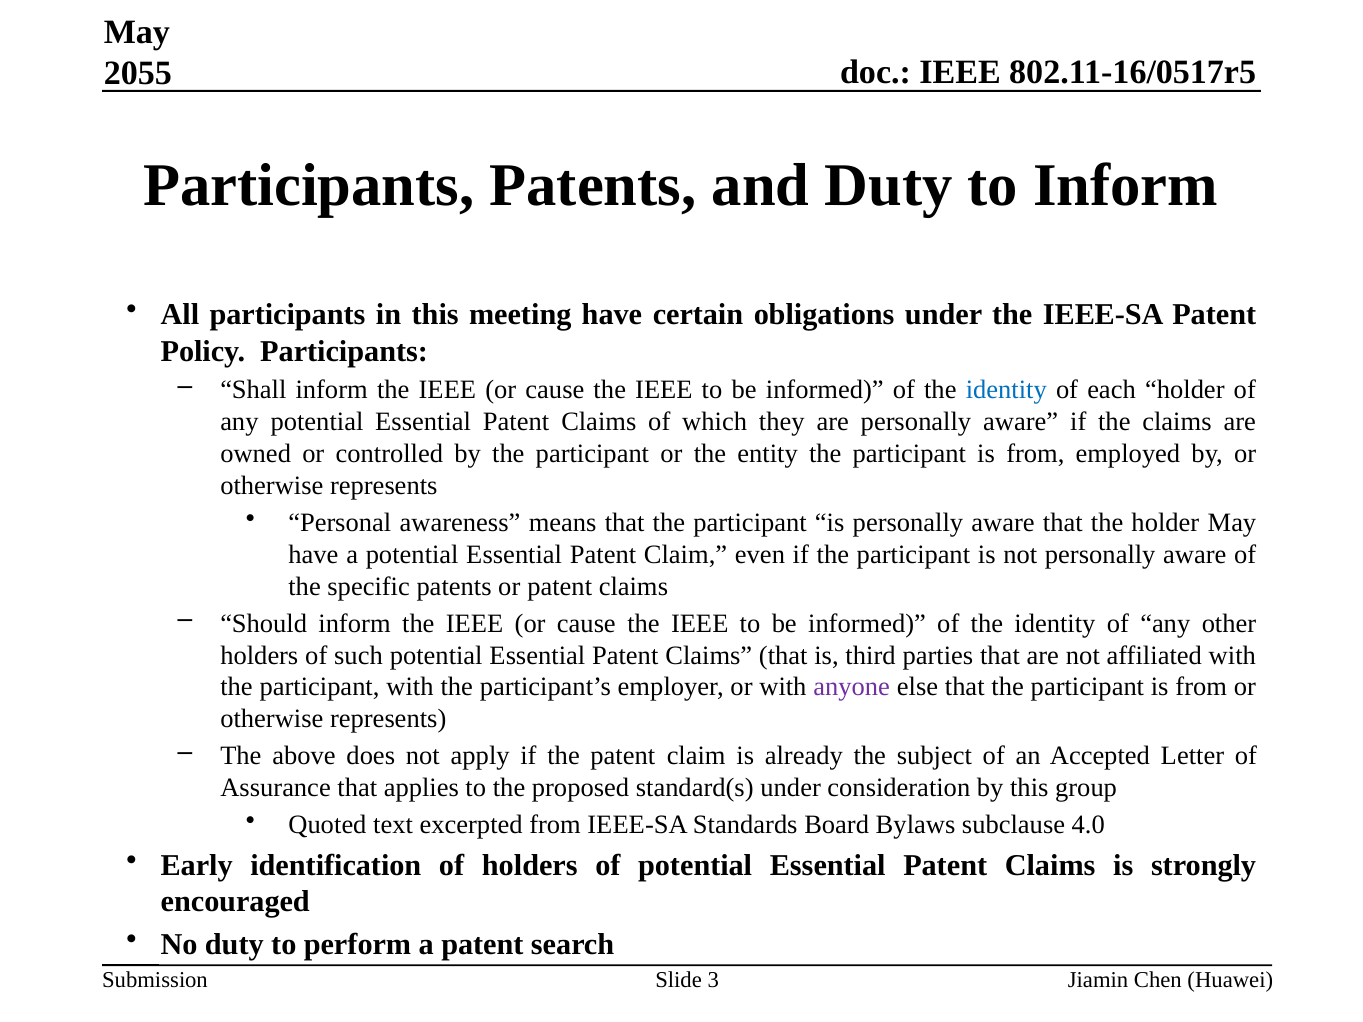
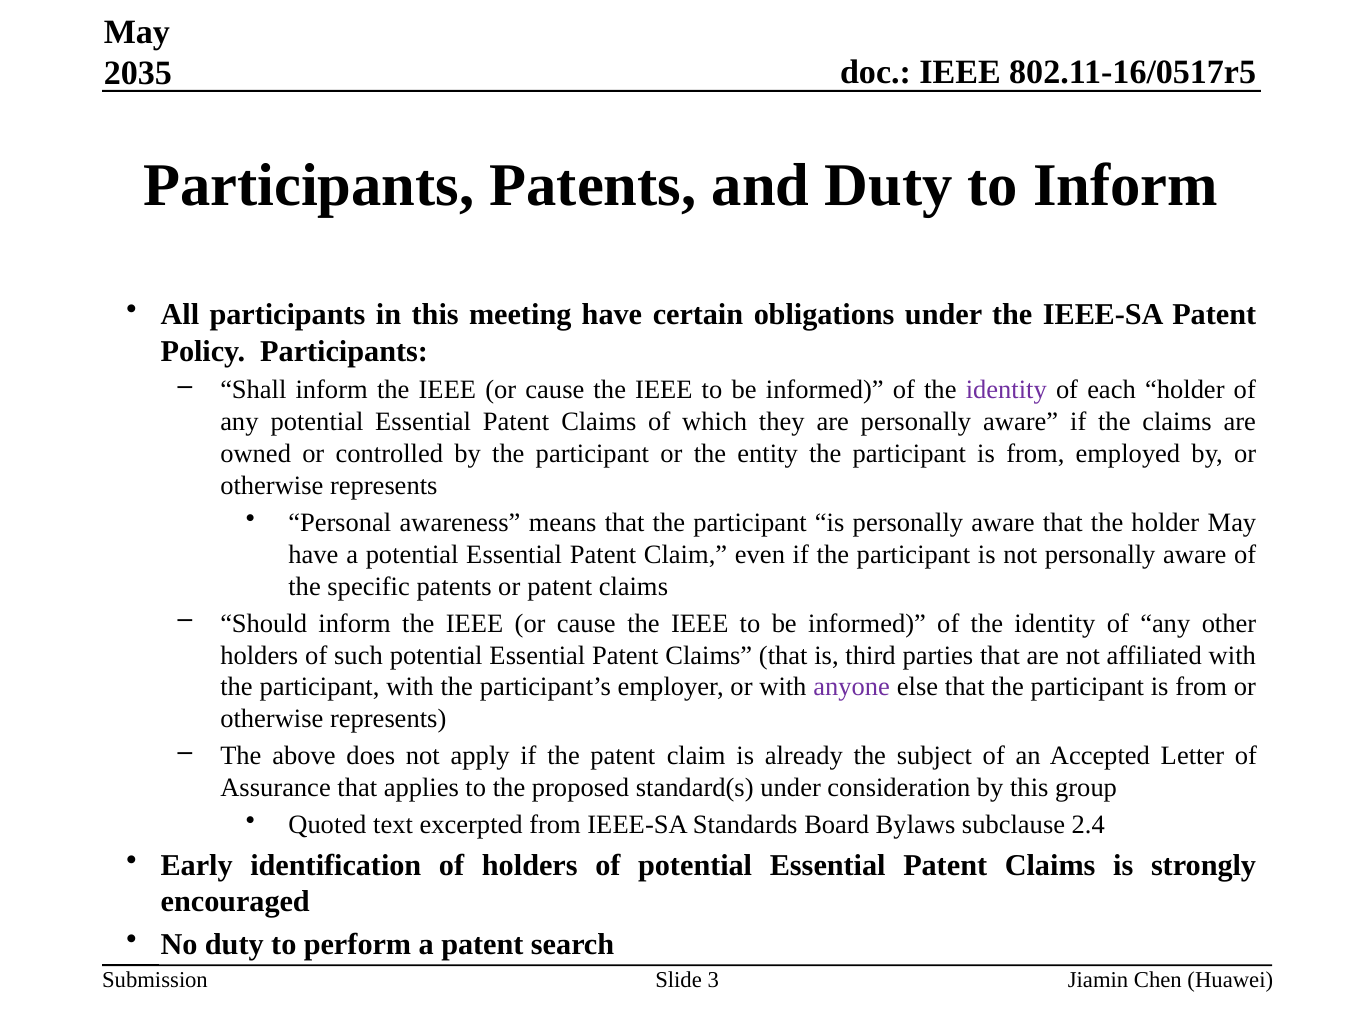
2055: 2055 -> 2035
identity at (1006, 390) colour: blue -> purple
4.0: 4.0 -> 2.4
